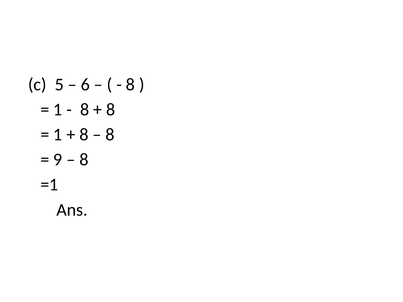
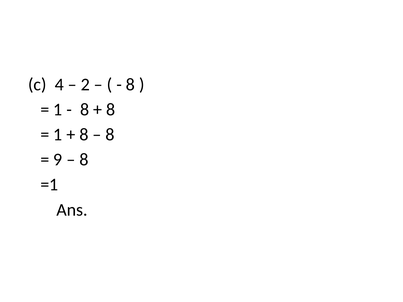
5: 5 -> 4
6: 6 -> 2
